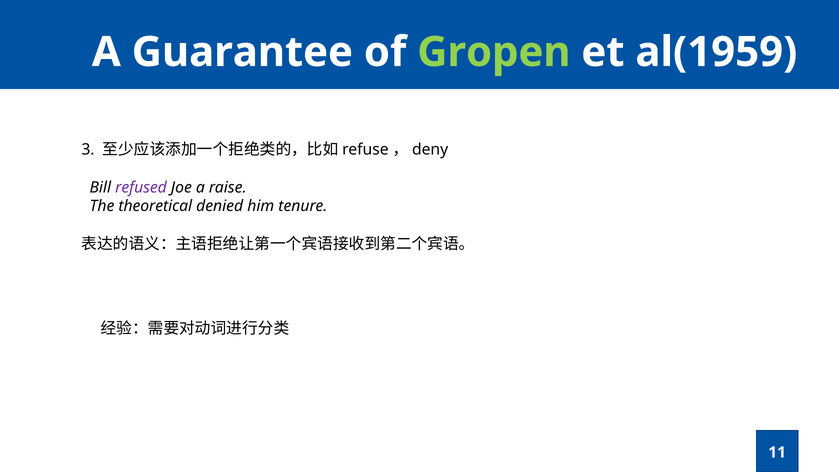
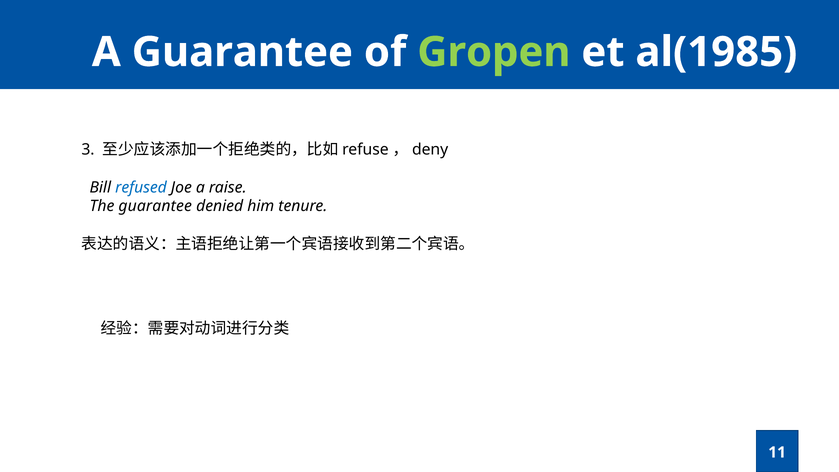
al(1959: al(1959 -> al(1985
refused colour: purple -> blue
The theoretical: theoretical -> guarantee
